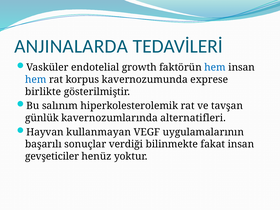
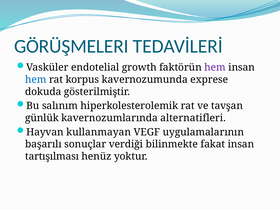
ANJINALARDA: ANJINALARDA -> GÖRÜŞMELERI
hem at (215, 67) colour: blue -> purple
birlikte: birlikte -> dokuda
gevşeticiler: gevşeticiler -> tartışılması
